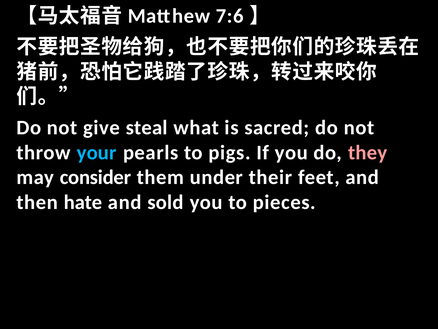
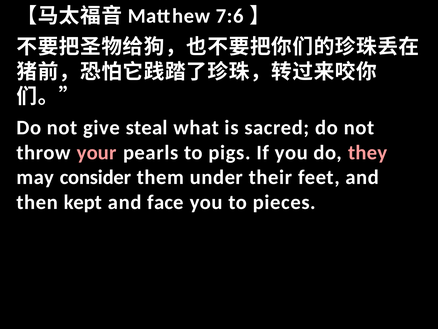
your colour: light blue -> pink
hate: hate -> kept
sold: sold -> face
